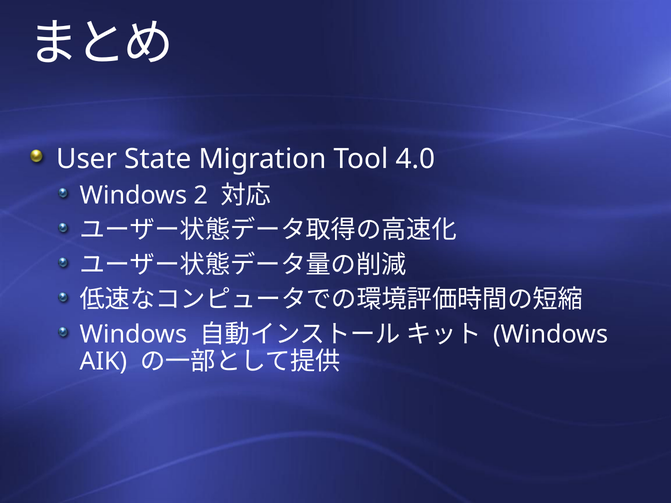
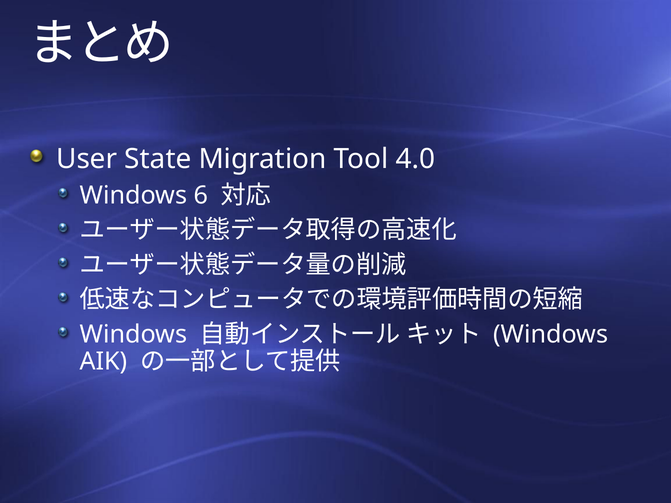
2: 2 -> 6
